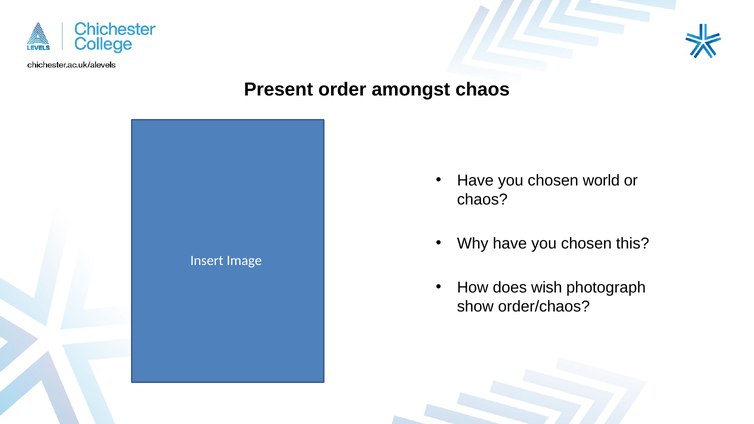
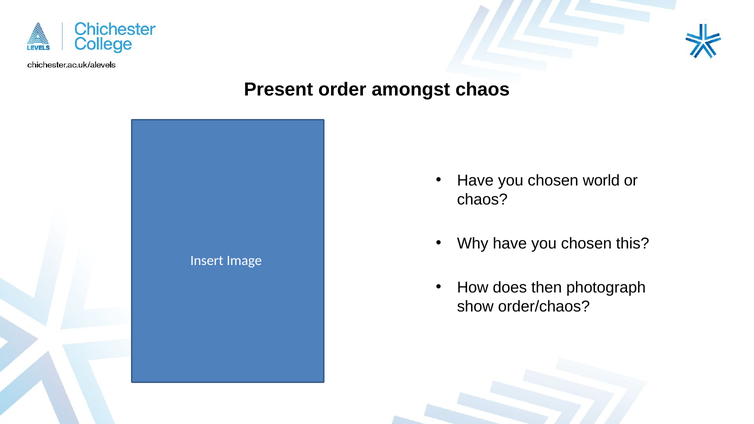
wish: wish -> then
